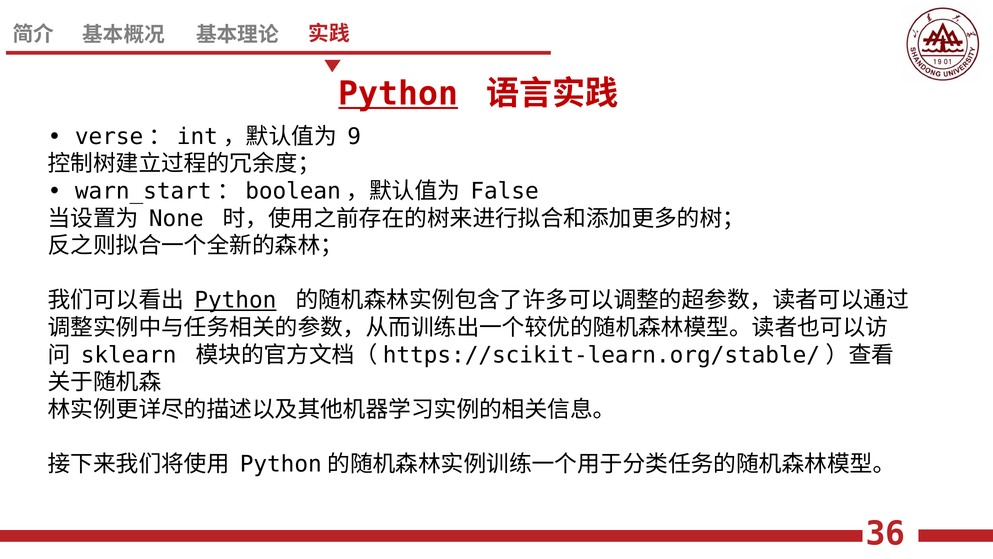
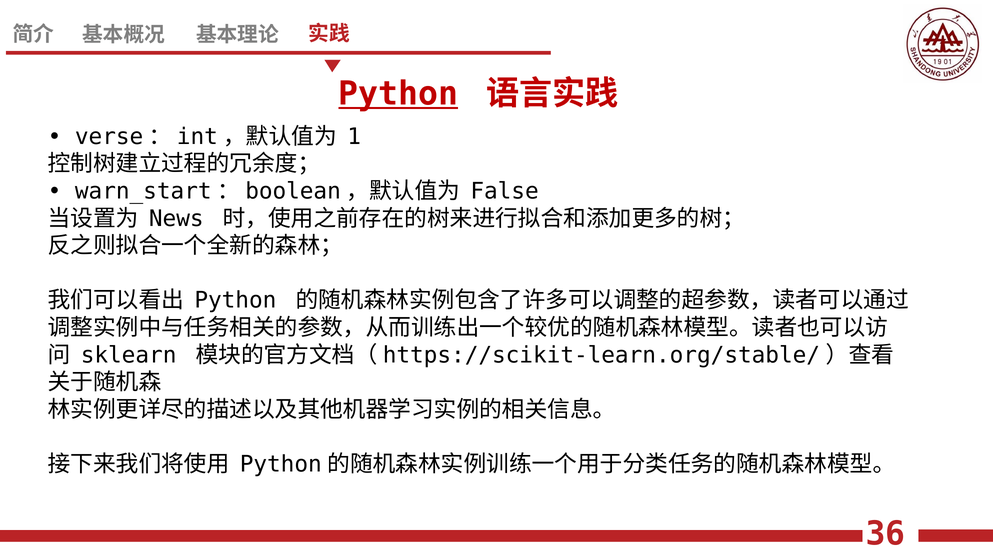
9: 9 -> 1
None: None -> News
Python at (235, 300) underline: present -> none
